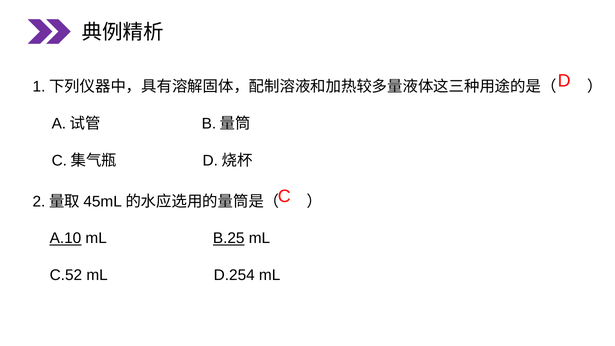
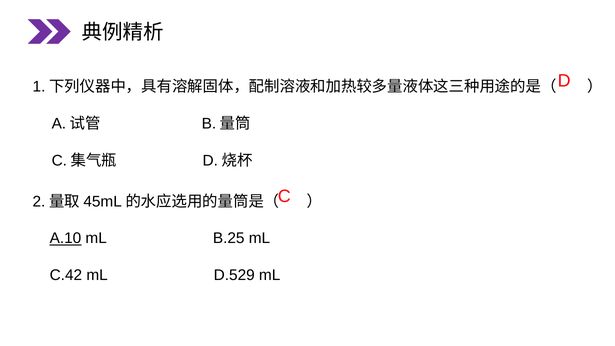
B.25 underline: present -> none
C.52: C.52 -> C.42
D.254: D.254 -> D.529
